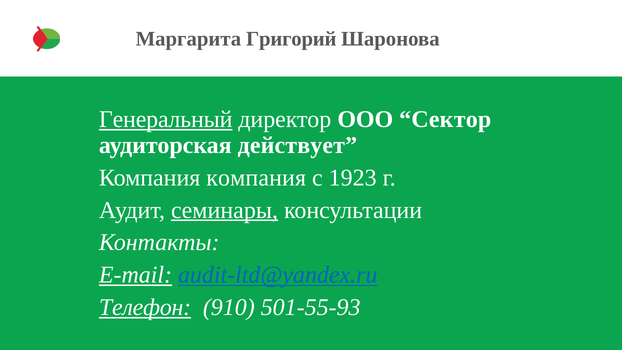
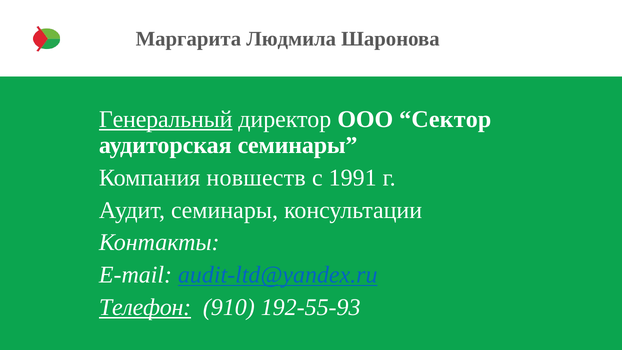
Григорий: Григорий -> Людмила
аудиторская действует: действует -> семинары
Компания компания: компания -> новшеств
1923: 1923 -> 1991
семинары at (225, 210) underline: present -> none
E-mail underline: present -> none
501-55-93: 501-55-93 -> 192-55-93
